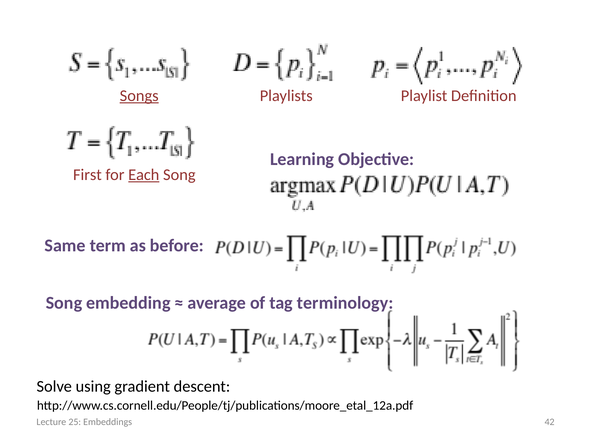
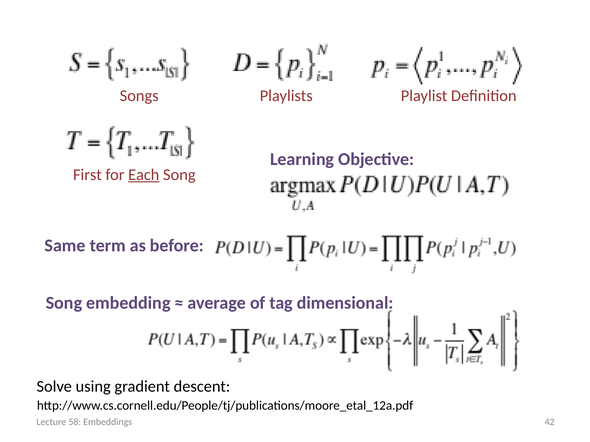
Songs underline: present -> none
terminology: terminology -> dimensional
25: 25 -> 58
